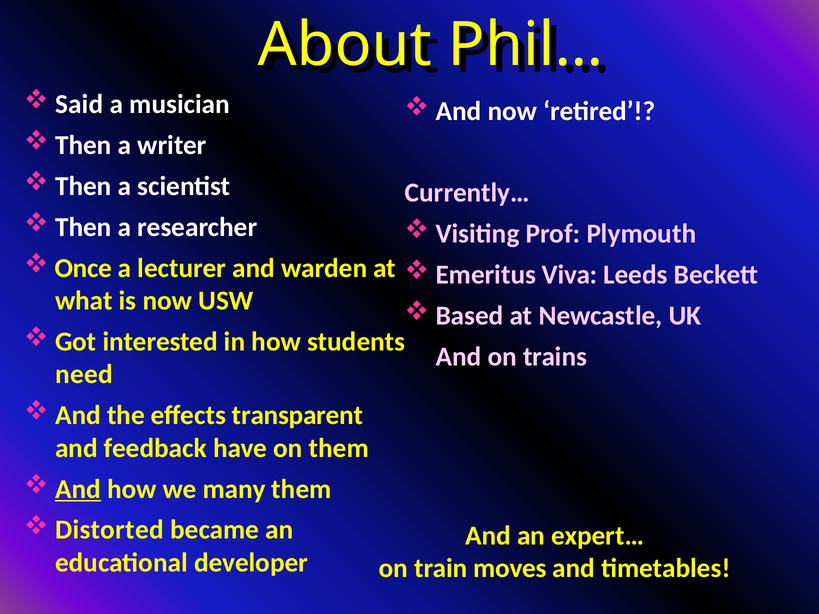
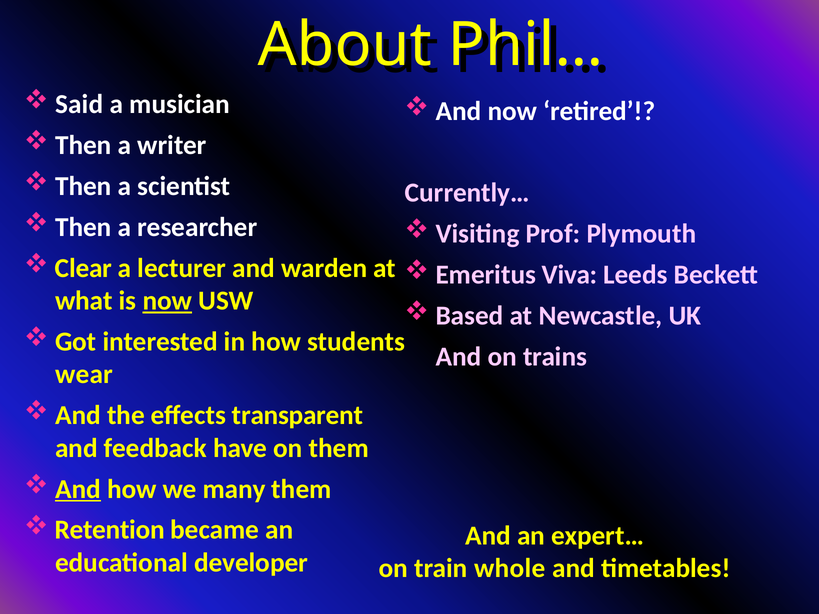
Once: Once -> Clear
now at (167, 301) underline: none -> present
need: need -> wear
Distorted: Distorted -> Retention
moves: moves -> whole
